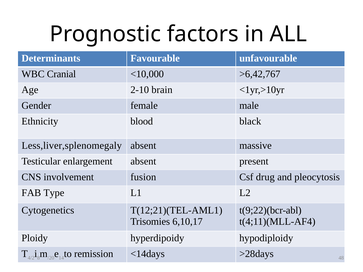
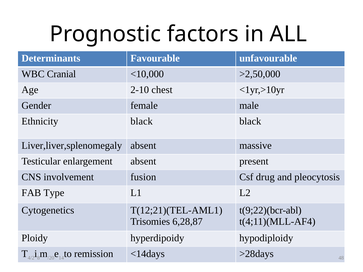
>6,42,767: >6,42,767 -> >2,50,000
brain: brain -> chest
Ethnicity blood: blood -> black
Less,liver,splenomegaly: Less,liver,splenomegaly -> Liver,liver,splenomegaly
6,10,17: 6,10,17 -> 6,28,87
